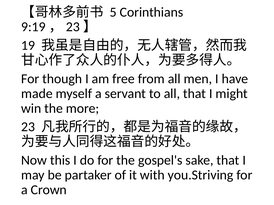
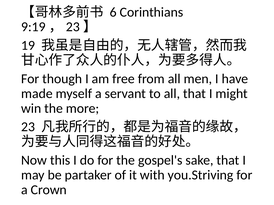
5: 5 -> 6
